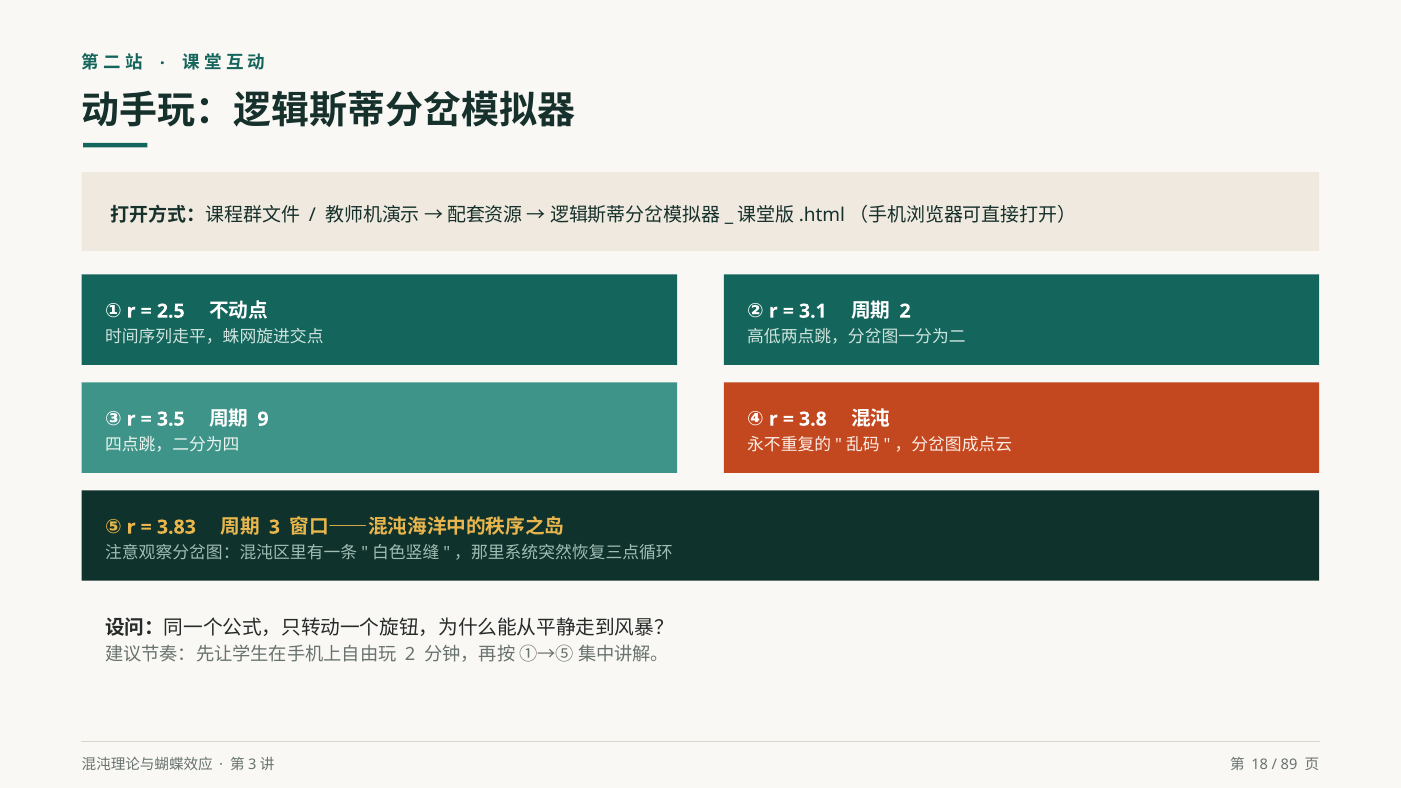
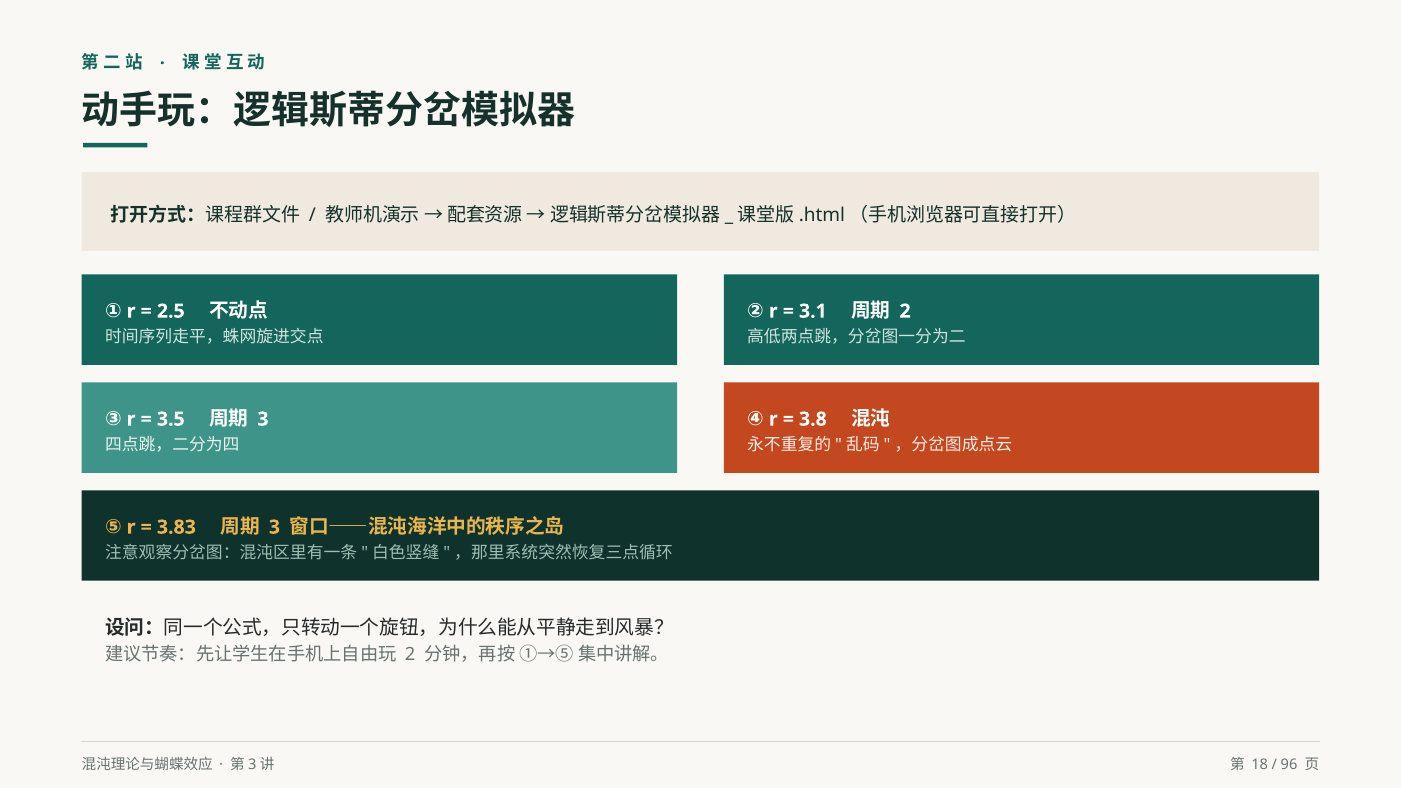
9 at (263, 419): 9 -> 3
89: 89 -> 96
